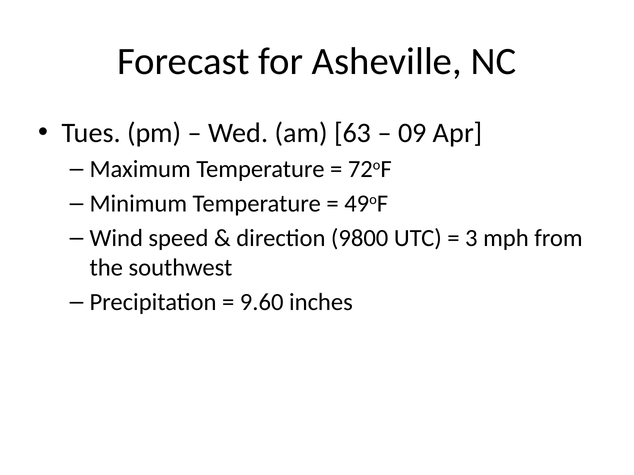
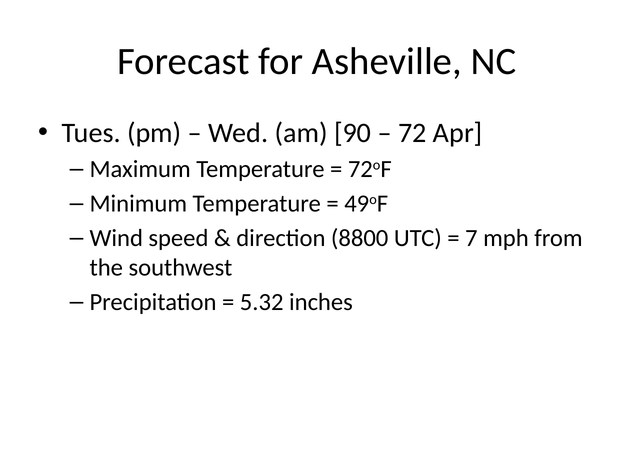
63: 63 -> 90
09: 09 -> 72
9800: 9800 -> 8800
3: 3 -> 7
9.60: 9.60 -> 5.32
